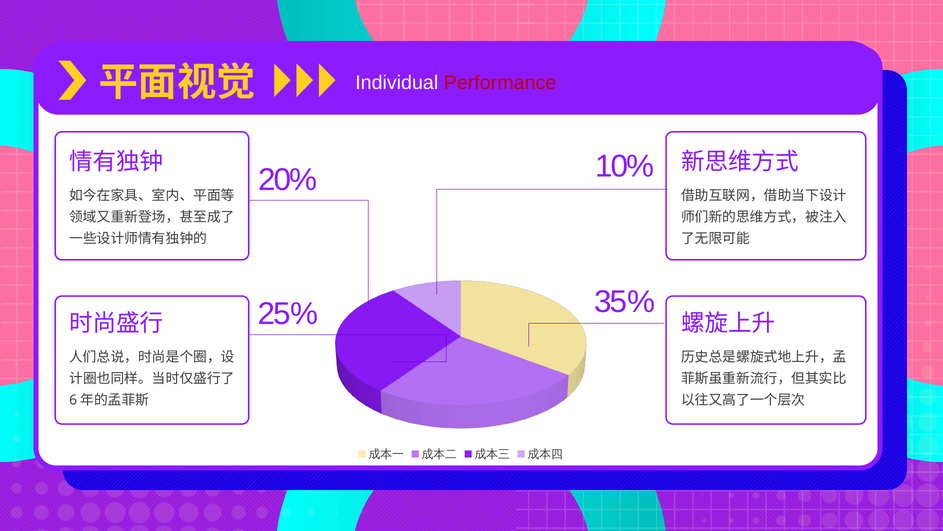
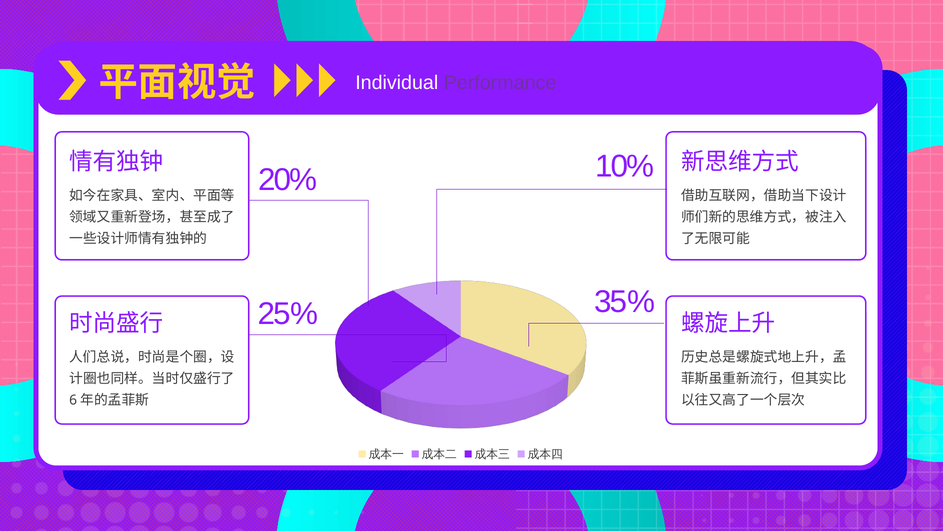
Performance colour: red -> purple
